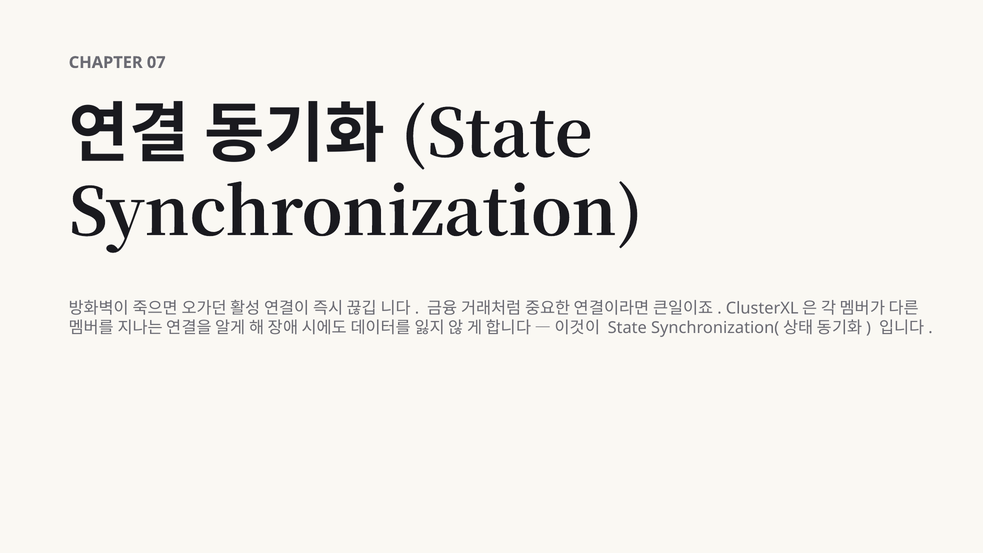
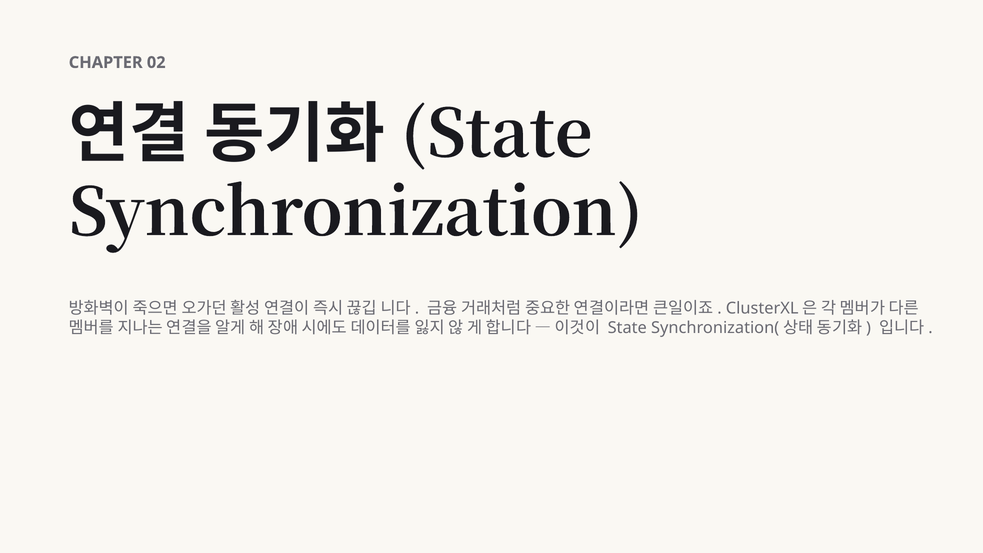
07: 07 -> 02
